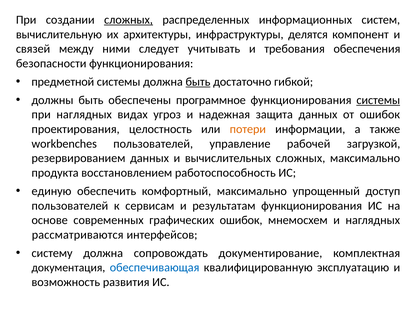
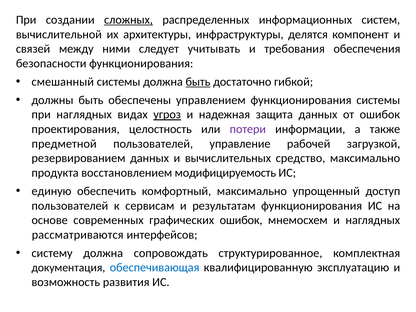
вычислительную: вычислительную -> вычислительной
предметной: предметной -> смешанный
программное: программное -> управлением
системы at (378, 100) underline: present -> none
угроз underline: none -> present
потери colour: orange -> purple
workbenches: workbenches -> предметной
вычислительных сложных: сложных -> средство
работоспособность: работоспособность -> модифицируемость
документирование: документирование -> структурированное
